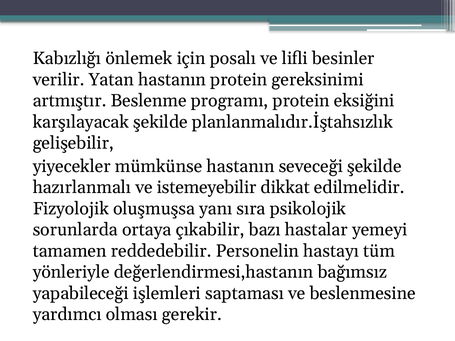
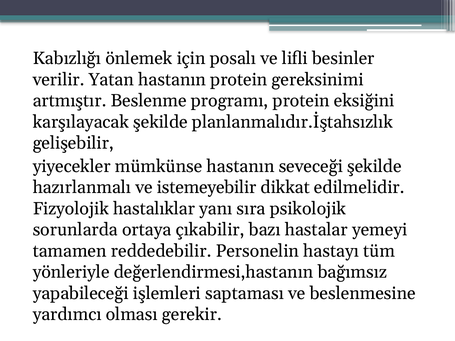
oluşmuşsa: oluşmuşsa -> hastalıklar
